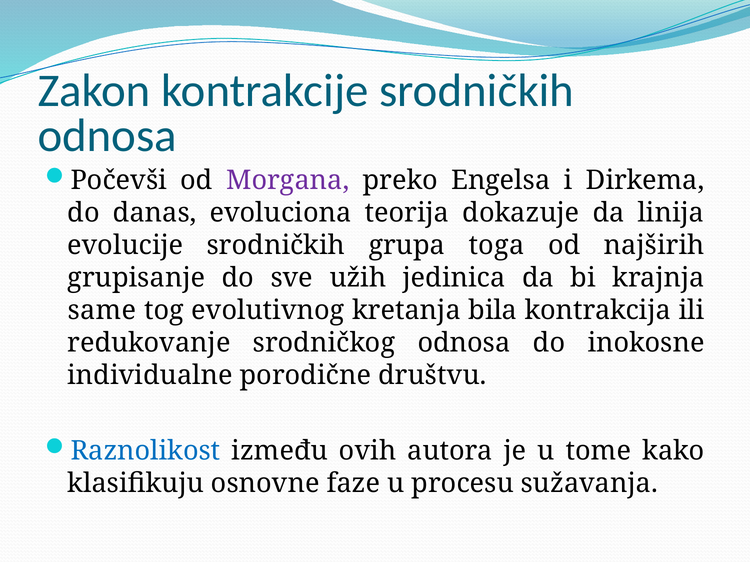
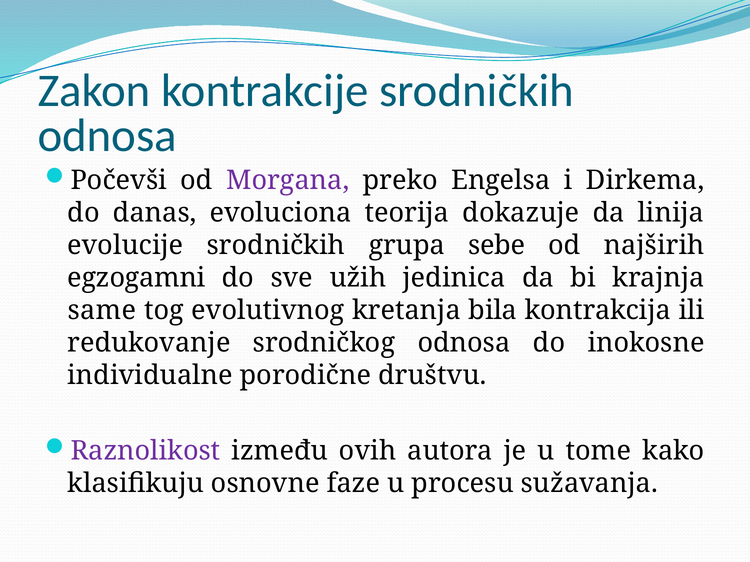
toga: toga -> sebe
grupisanje: grupisanje -> egzogamni
Raznolikost colour: blue -> purple
